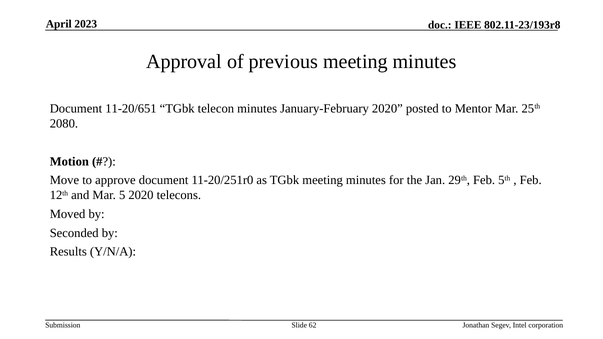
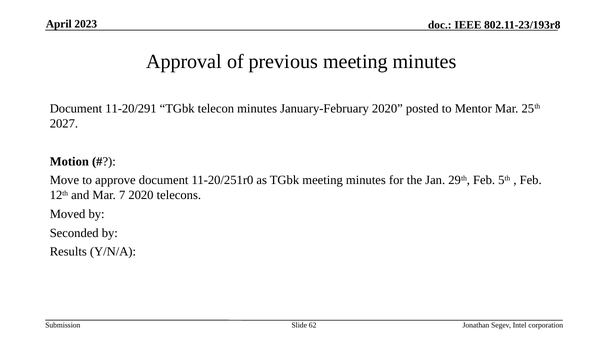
11-20/651: 11-20/651 -> 11-20/291
2080: 2080 -> 2027
5: 5 -> 7
